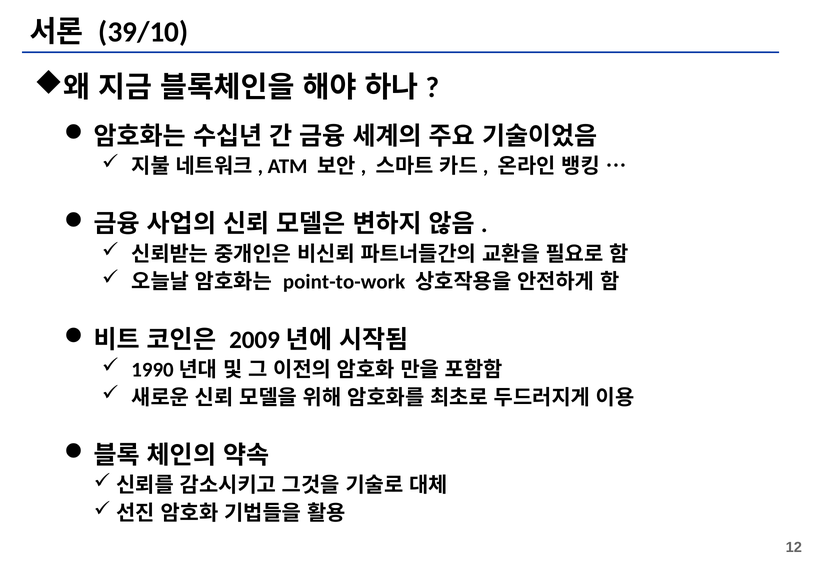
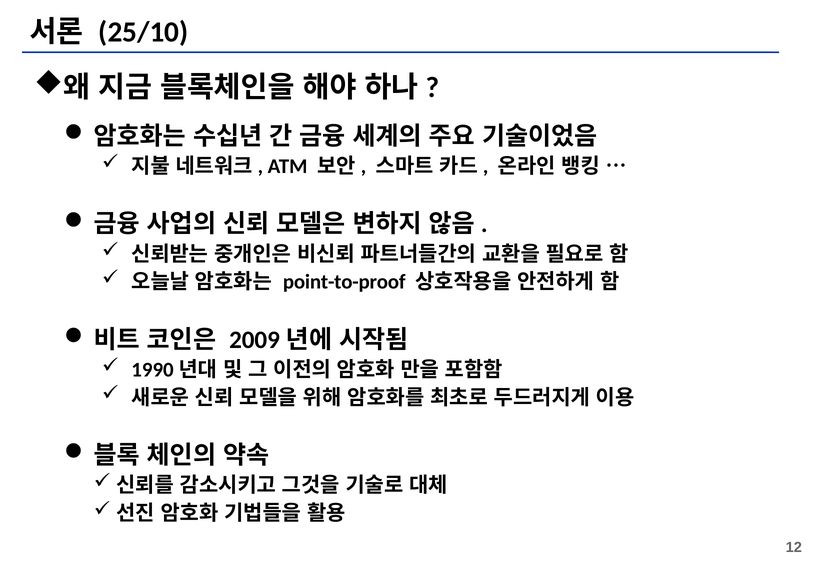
39/10: 39/10 -> 25/10
point-to-work: point-to-work -> point-to-proof
